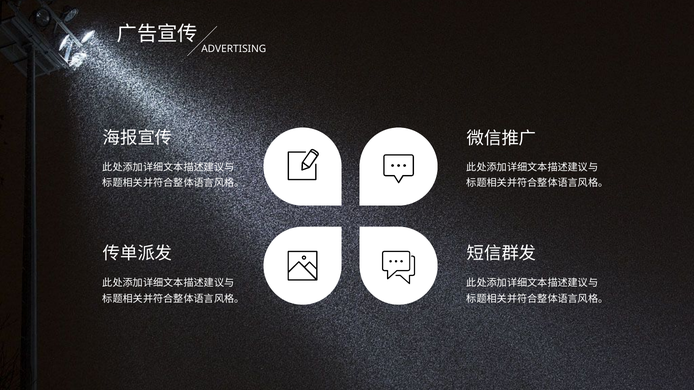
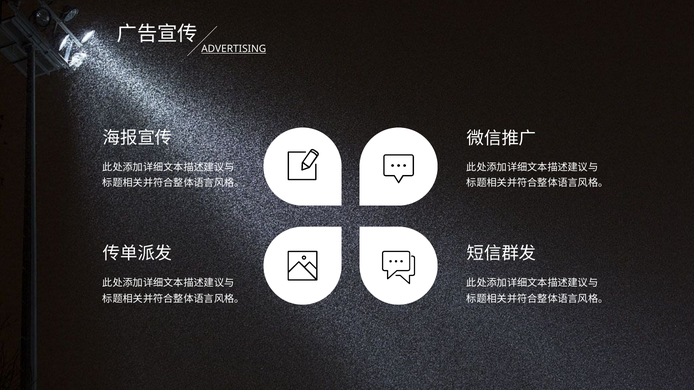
ADVERTISING underline: none -> present
